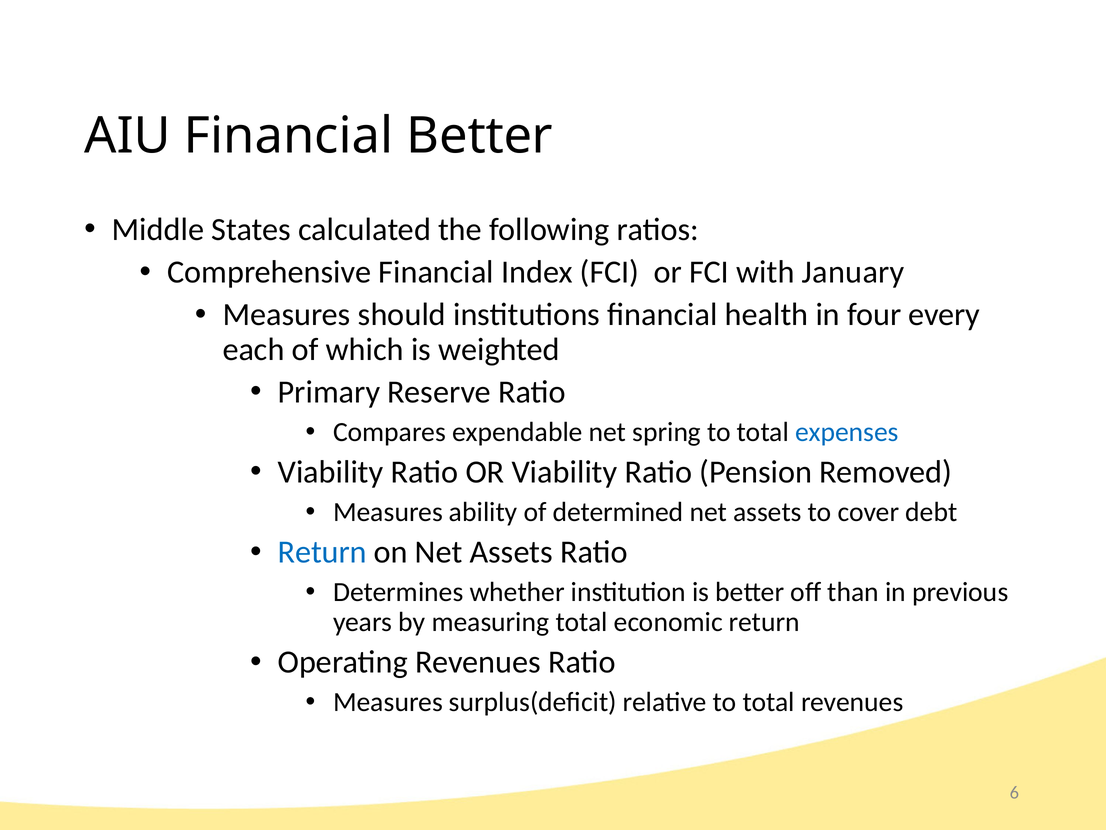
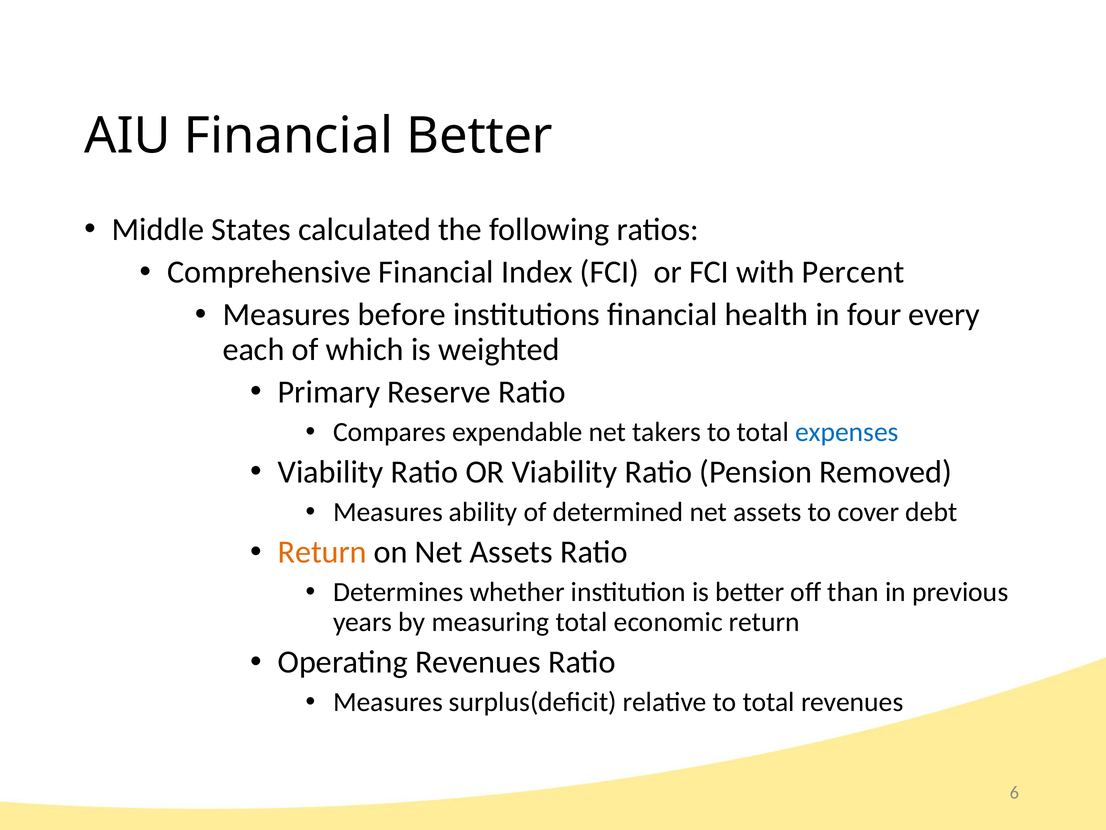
January: January -> Percent
should: should -> before
spring: spring -> takers
Return at (322, 552) colour: blue -> orange
